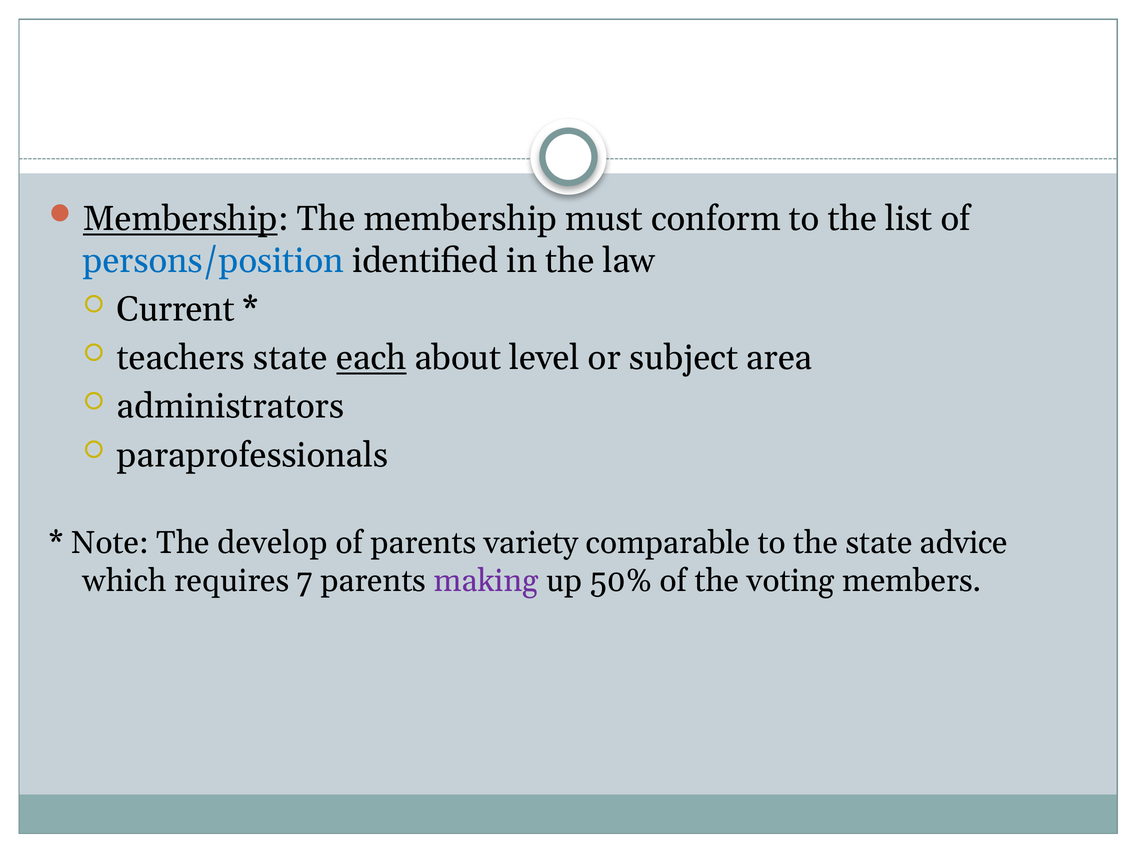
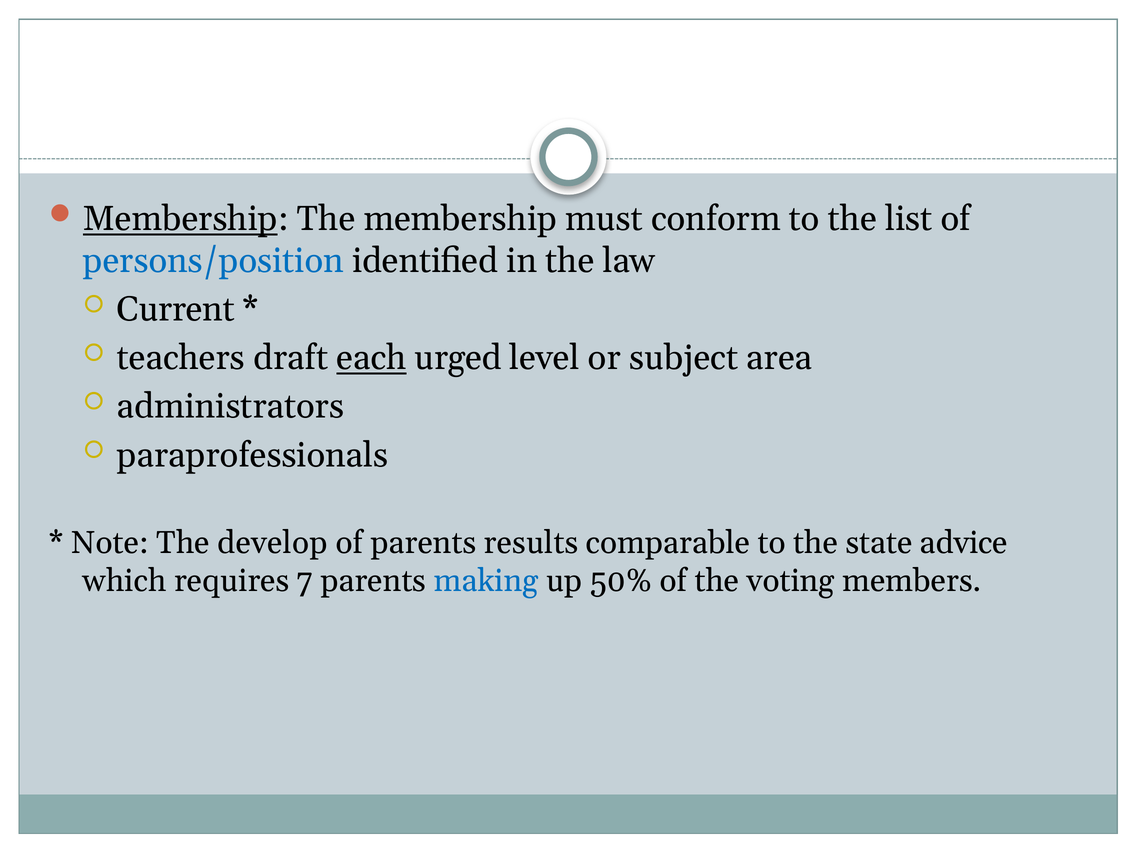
teachers state: state -> draft
about: about -> urged
variety: variety -> results
making colour: purple -> blue
